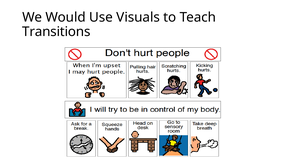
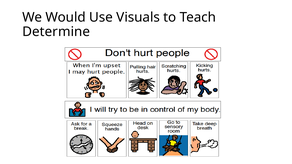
Transitions: Transitions -> Determine
